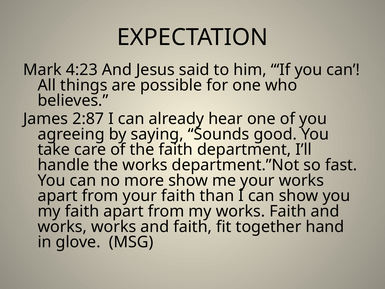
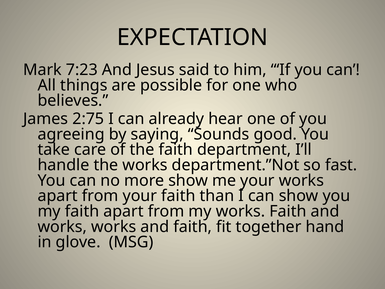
4:23: 4:23 -> 7:23
2:87: 2:87 -> 2:75
